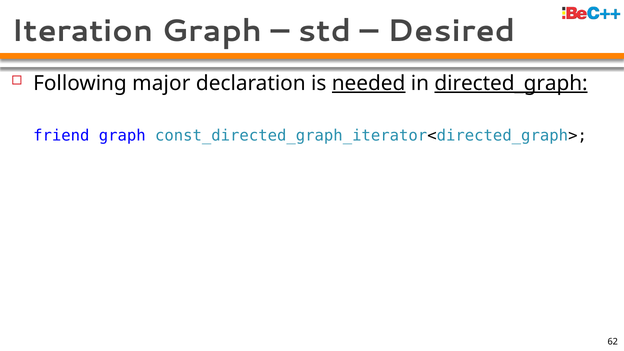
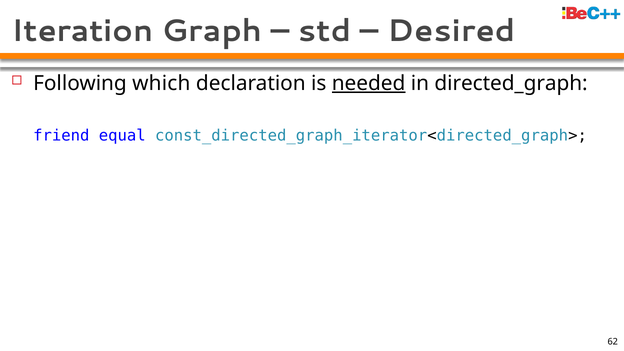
major: major -> which
directed_graph underline: present -> none
friend graph: graph -> equal
